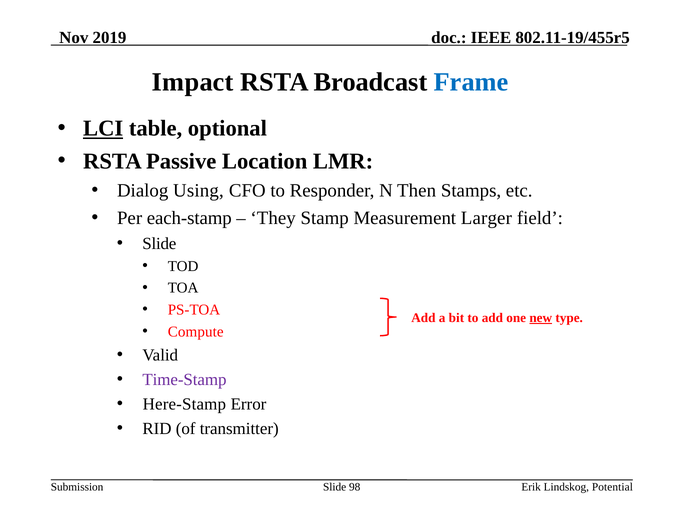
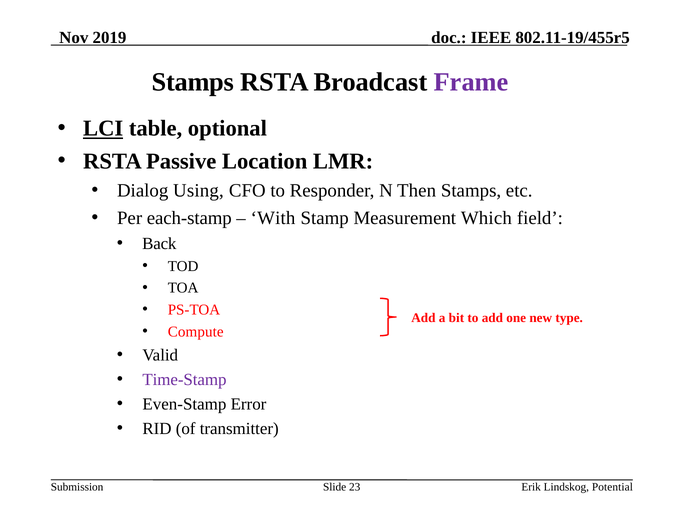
Impact at (193, 82): Impact -> Stamps
Frame colour: blue -> purple
They: They -> With
Larger: Larger -> Which
Slide at (159, 244): Slide -> Back
new underline: present -> none
Here-Stamp: Here-Stamp -> Even-Stamp
98: 98 -> 23
